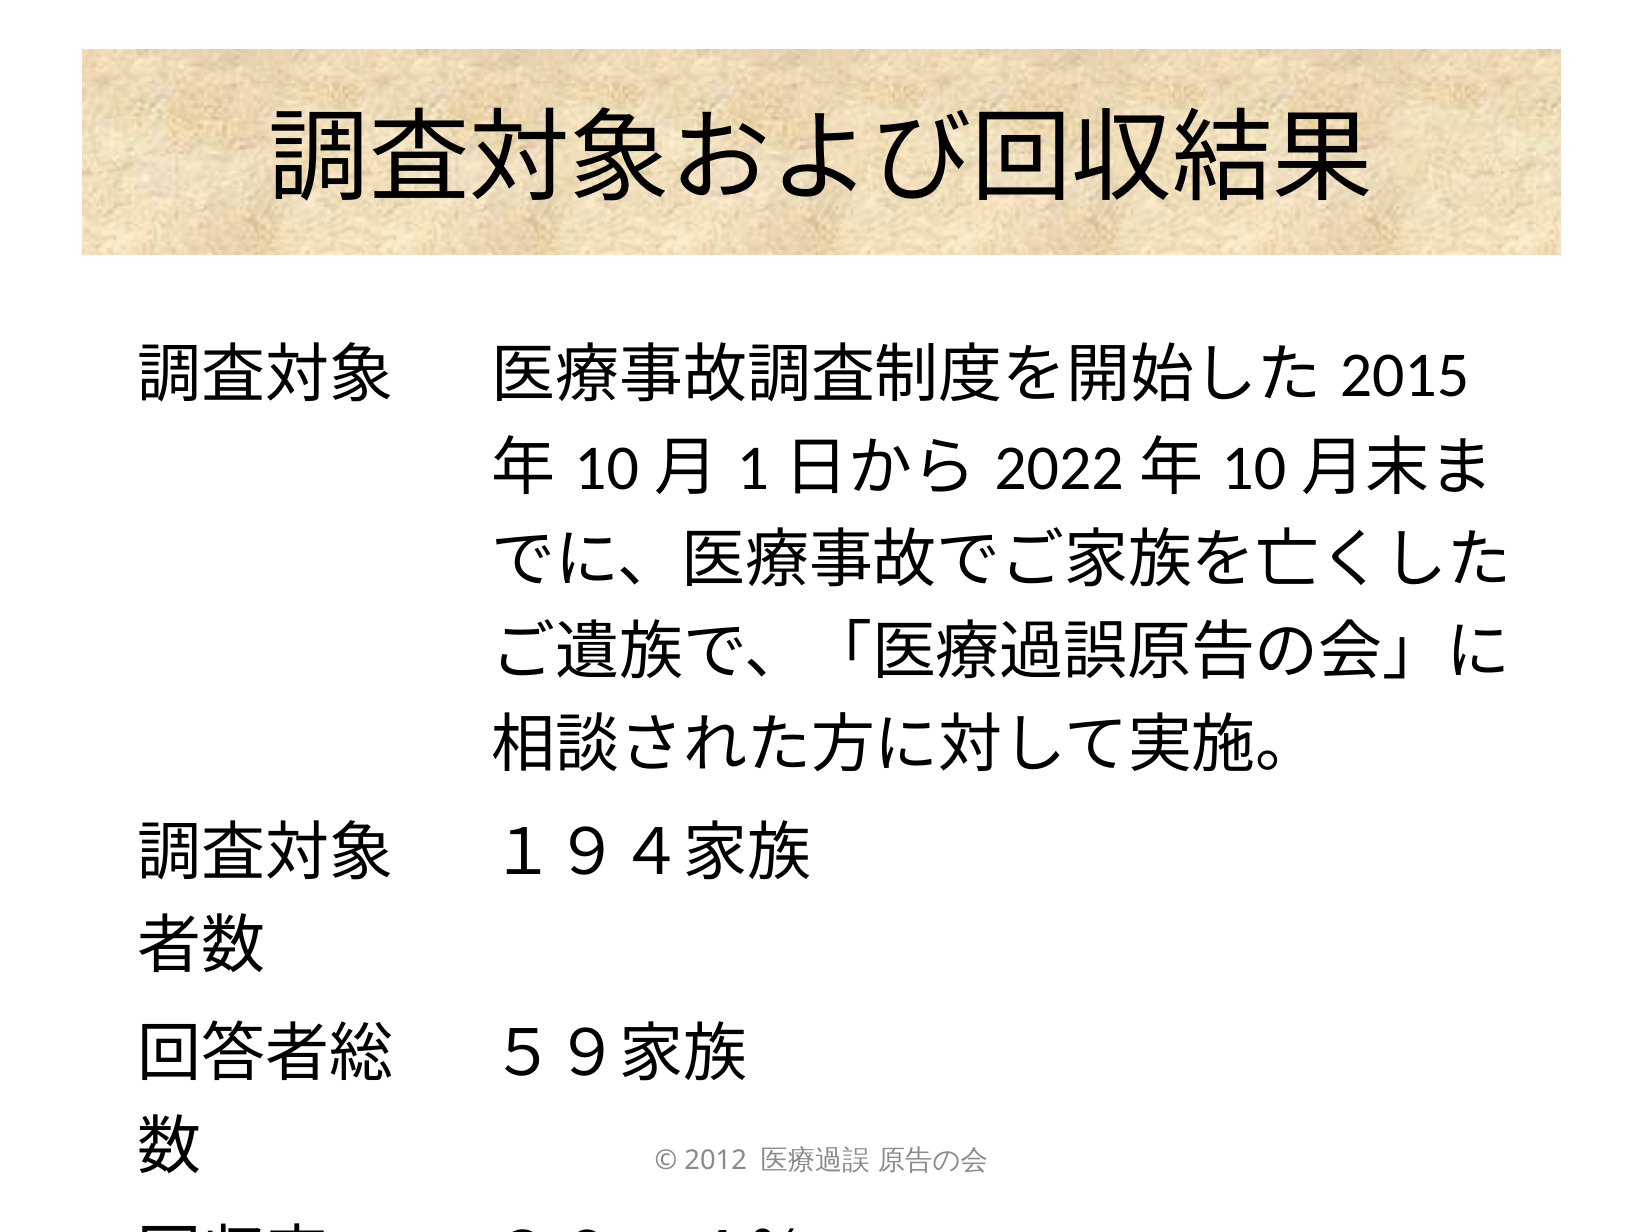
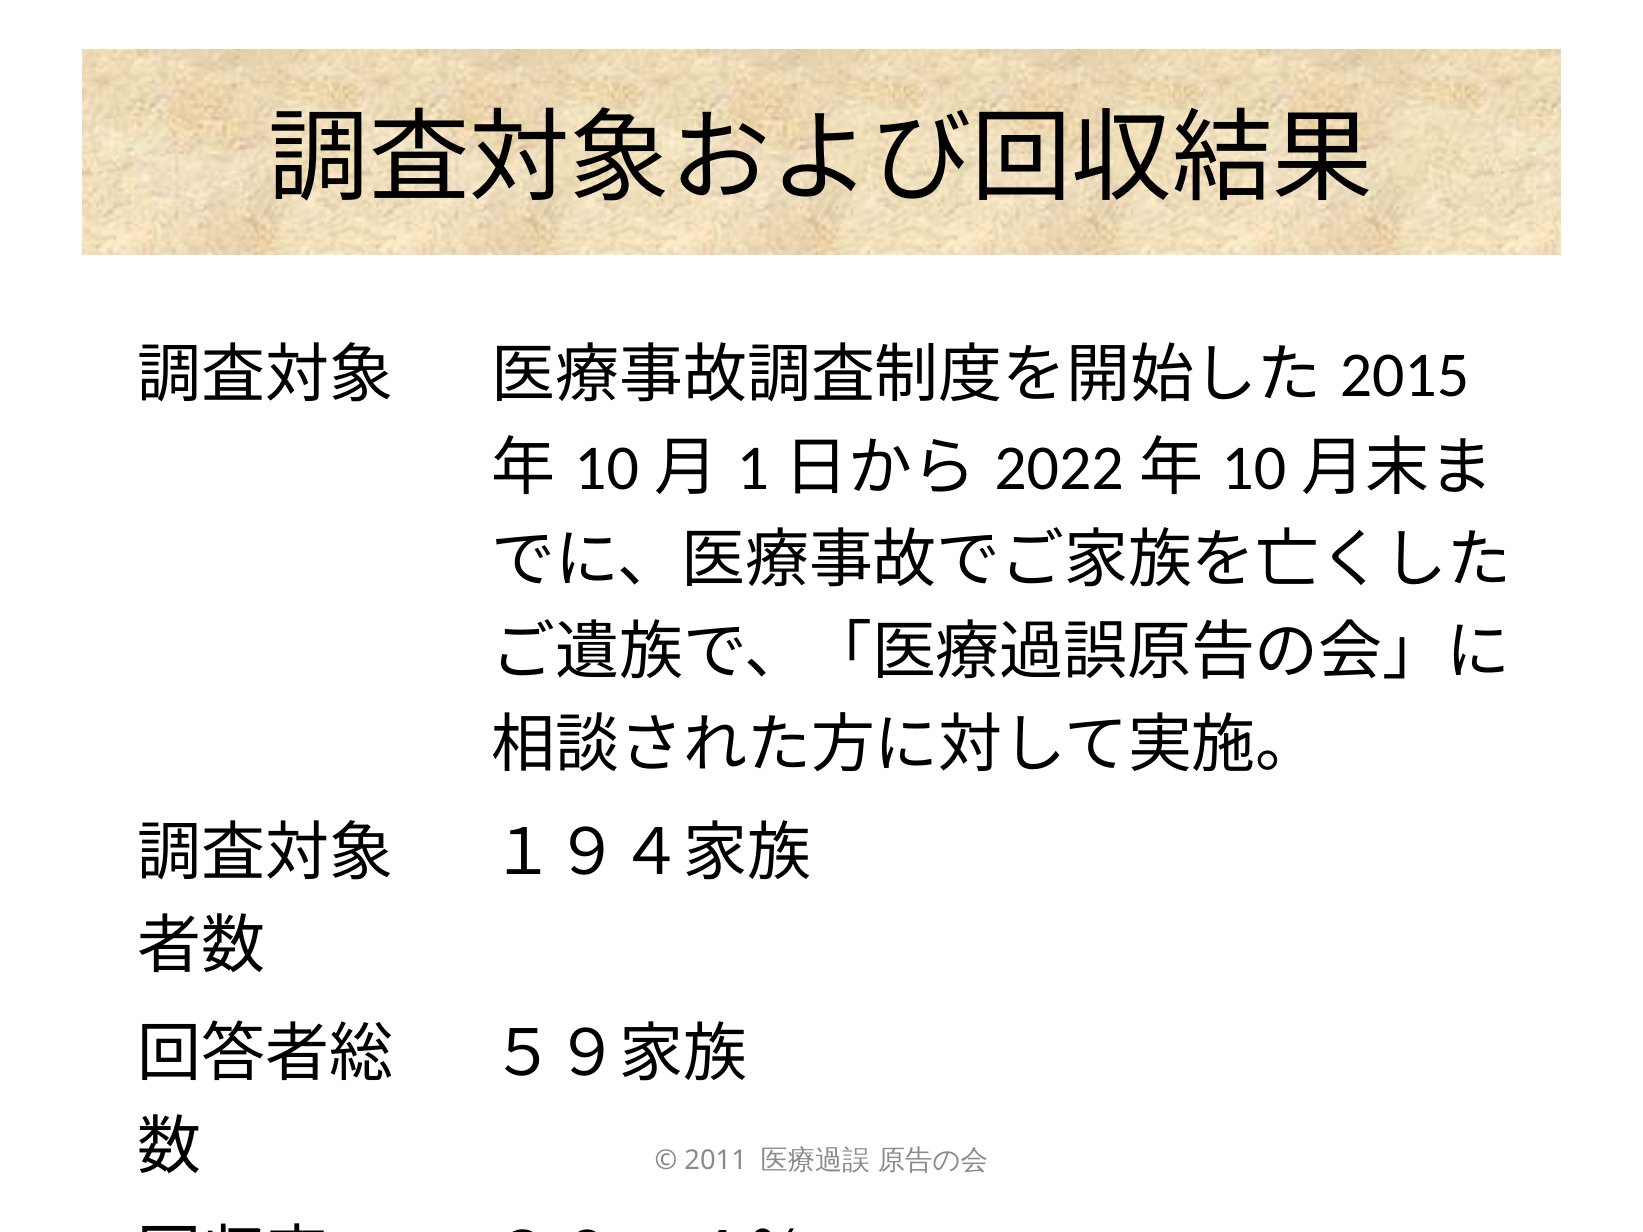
2012: 2012 -> 2011
